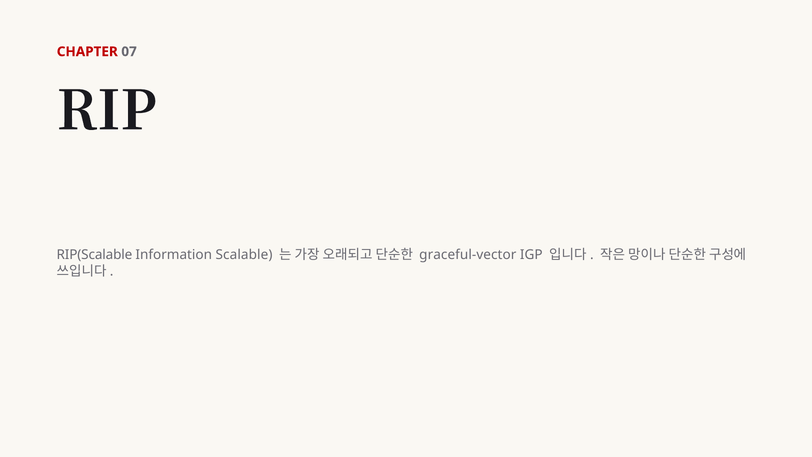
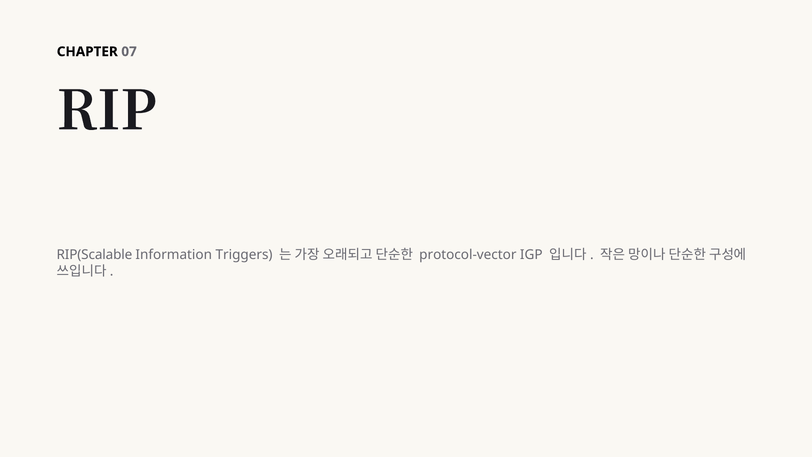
CHAPTER colour: red -> black
Scalable: Scalable -> Triggers
graceful-vector: graceful-vector -> protocol-vector
